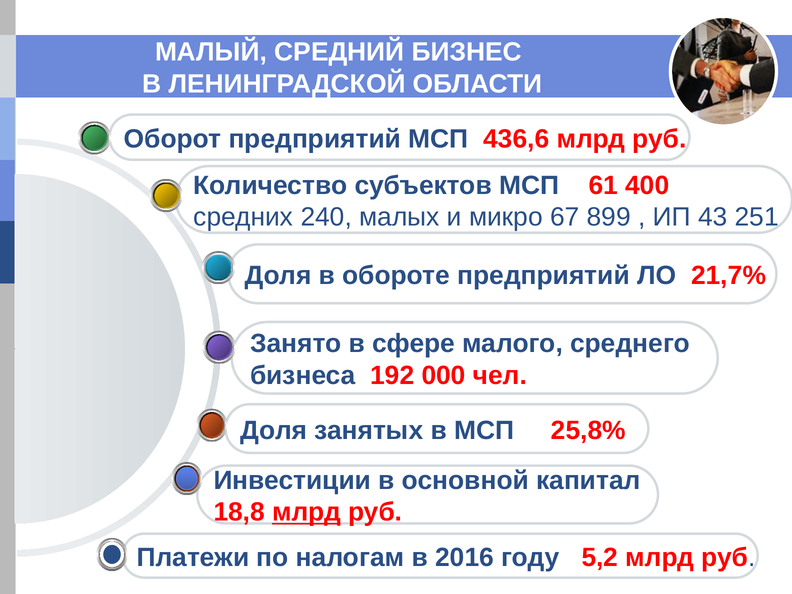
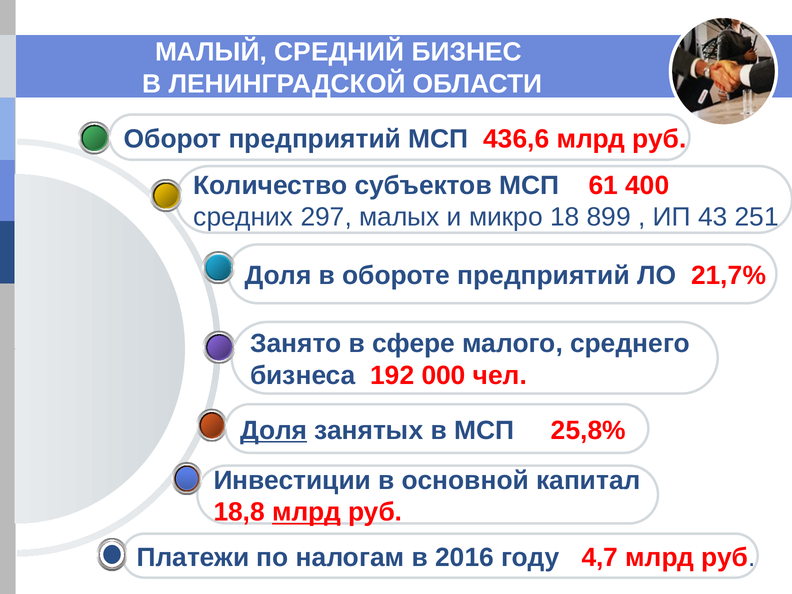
240: 240 -> 297
67: 67 -> 18
Доля at (274, 430) underline: none -> present
5,2: 5,2 -> 4,7
